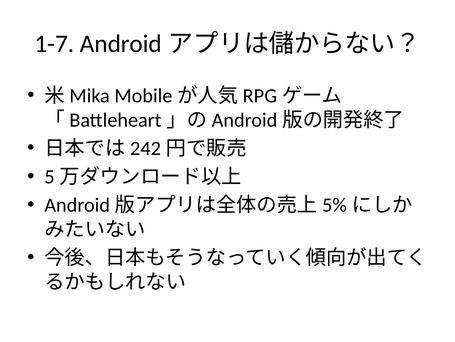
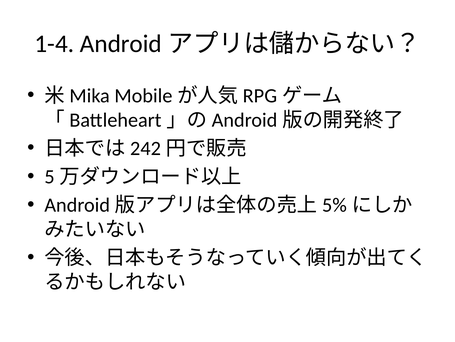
1-7: 1-7 -> 1-4
